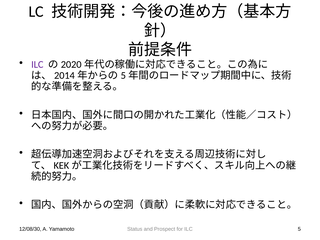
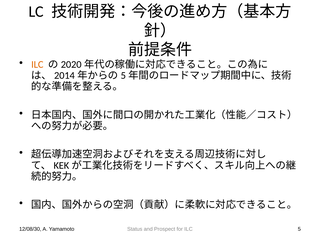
ILC at (37, 64) colour: purple -> orange
